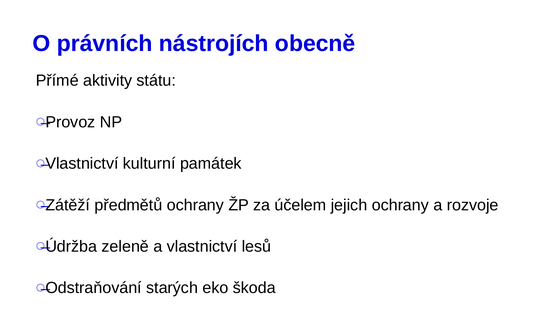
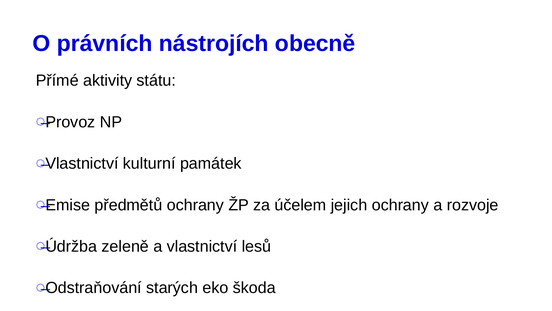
Zátěží: Zátěží -> Emise
